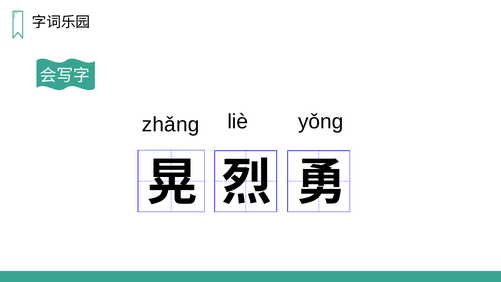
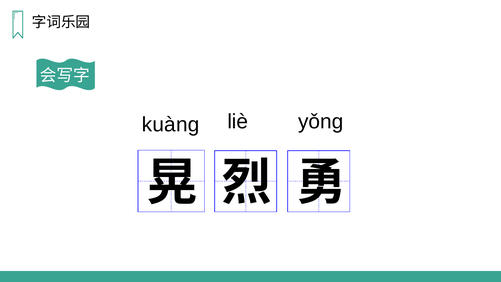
zhǎnɡ: zhǎnɡ -> kuànɡ
